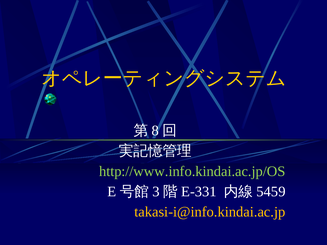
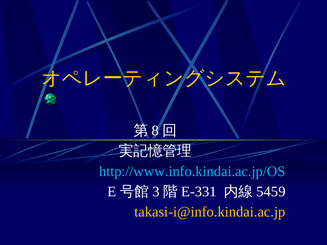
http://www.info.kindai.ac.jp/OS colour: light green -> light blue
